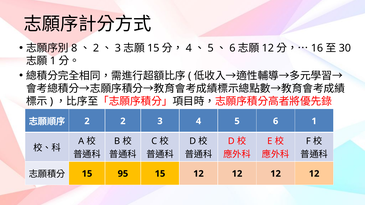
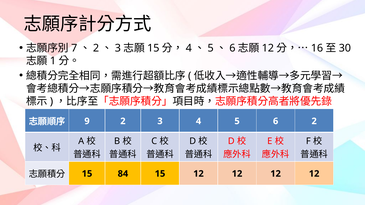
8: 8 -> 7
2 at (87, 121): 2 -> 9
6 1: 1 -> 2
95: 95 -> 84
